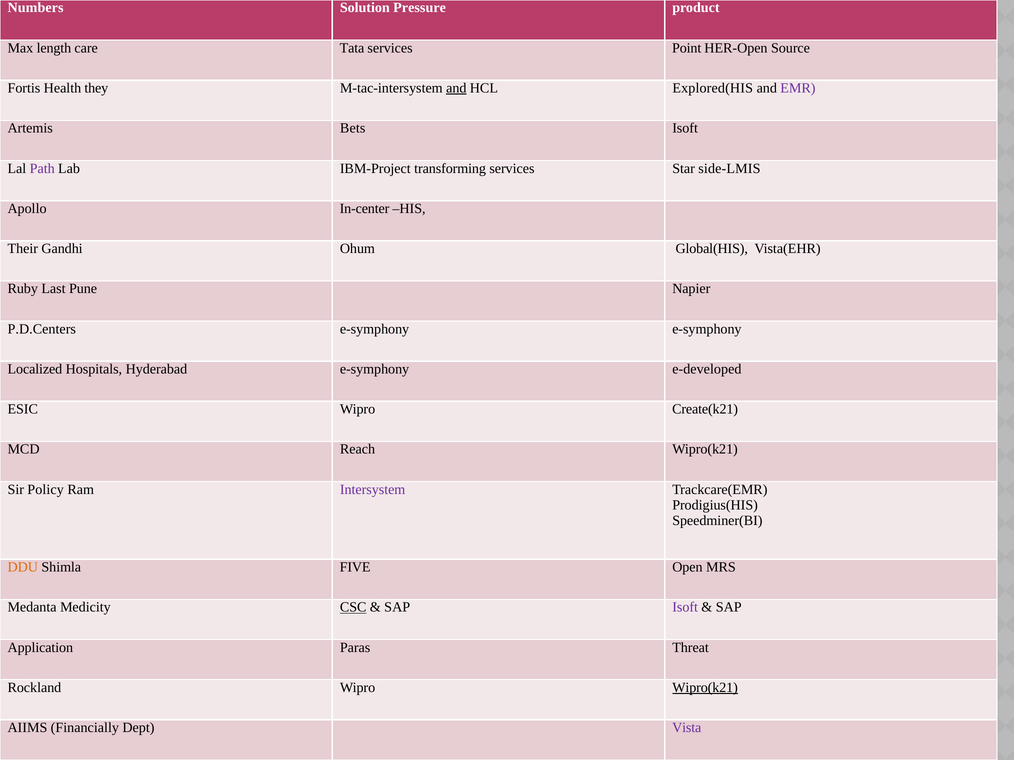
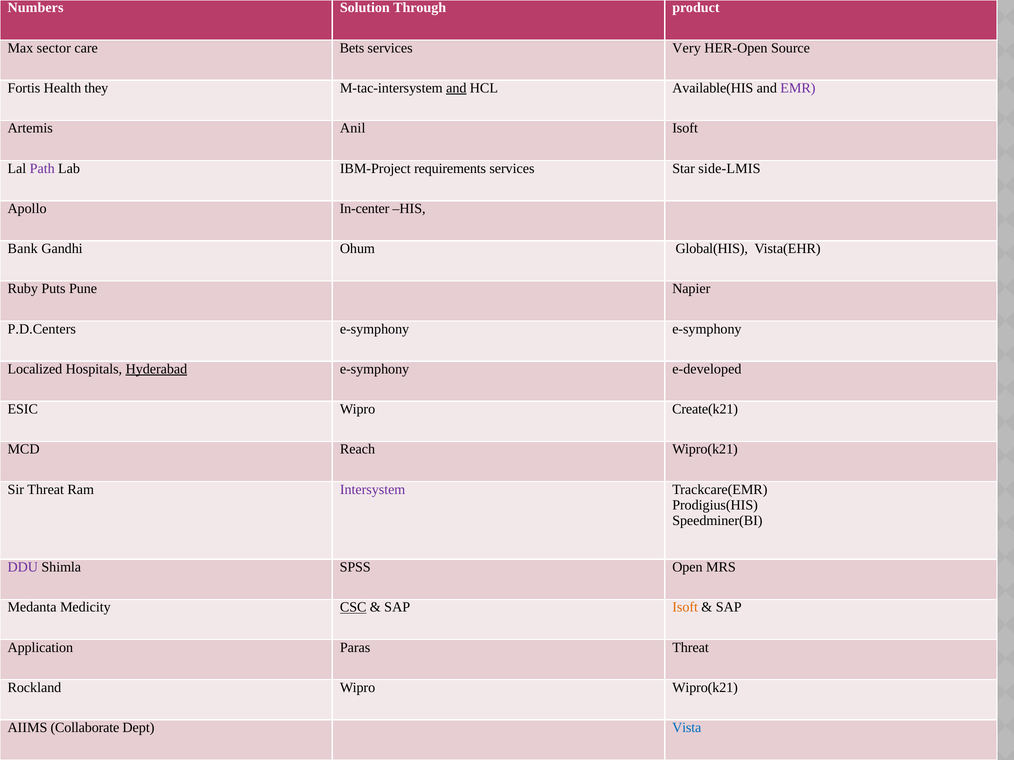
Pressure: Pressure -> Through
length: length -> sector
Tata: Tata -> Bets
Point: Point -> Very
Explored(HIS: Explored(HIS -> Available(HIS
Bets: Bets -> Anil
transforming: transforming -> requirements
Their: Their -> Bank
Last: Last -> Puts
Hyderabad underline: none -> present
Sir Policy: Policy -> Threat
DDU colour: orange -> purple
FIVE: FIVE -> SPSS
Isoft at (685, 608) colour: purple -> orange
Wipro(k21 at (705, 688) underline: present -> none
Financially: Financially -> Collaborate
Vista colour: purple -> blue
